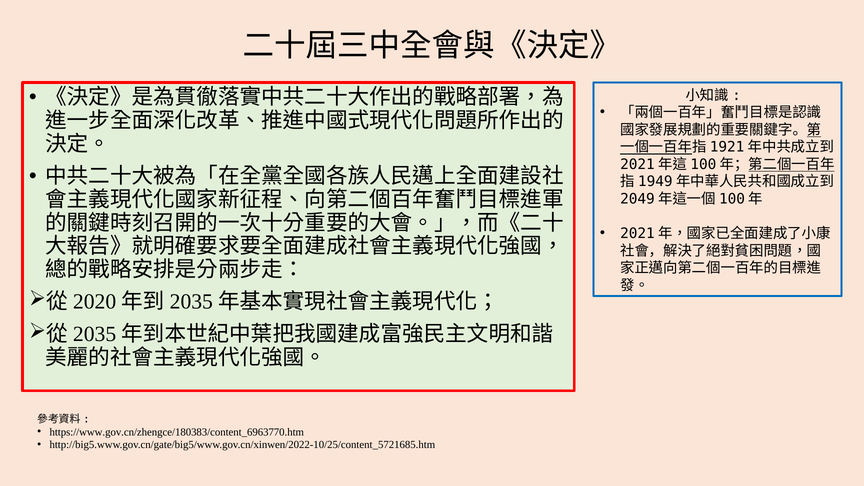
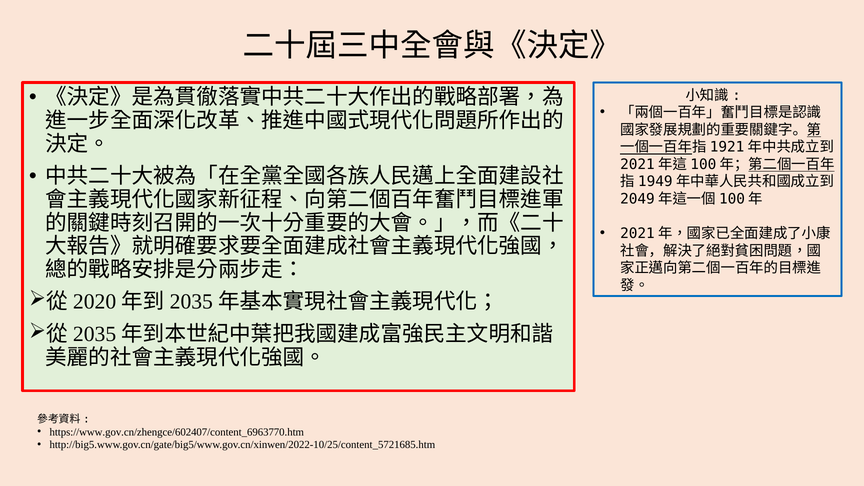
https://www.gov.cn/zhengce/180383/content_6963770.htm: https://www.gov.cn/zhengce/180383/content_6963770.htm -> https://www.gov.cn/zhengce/602407/content_6963770.htm
